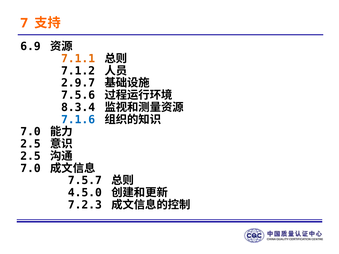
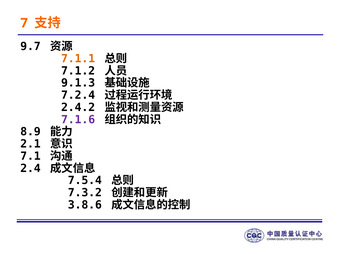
6.9: 6.9 -> 9.7
2.9.7: 2.9.7 -> 9.1.3
7.5.6: 7.5.6 -> 7.2.4
8.3.4: 8.3.4 -> 2.4.2
7.1.6 colour: blue -> purple
7.0 at (30, 132): 7.0 -> 8.9
2.5 at (30, 144): 2.5 -> 2.1
2.5 at (30, 156): 2.5 -> 7.1
7.0 at (30, 168): 7.0 -> 2.4
7.5.7: 7.5.7 -> 7.5.4
4.5.0: 4.5.0 -> 7.3.2
7.2.3: 7.2.3 -> 3.8.6
